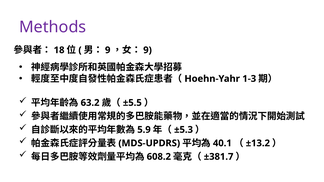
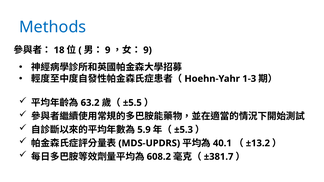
Methods colour: purple -> blue
